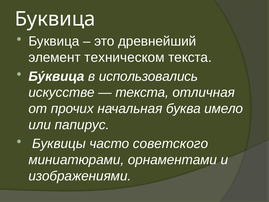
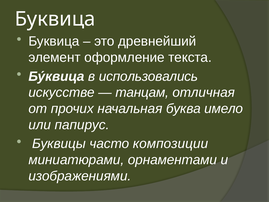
техническом: техническом -> оформление
текста at (142, 92): текста -> танцам
советского: советского -> композиции
